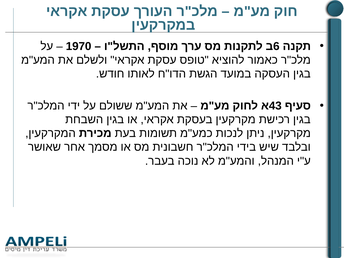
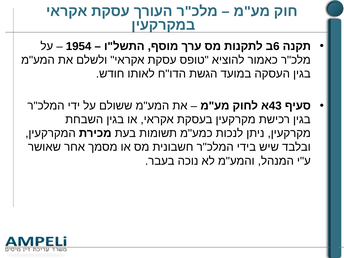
1970: 1970 -> 1954
